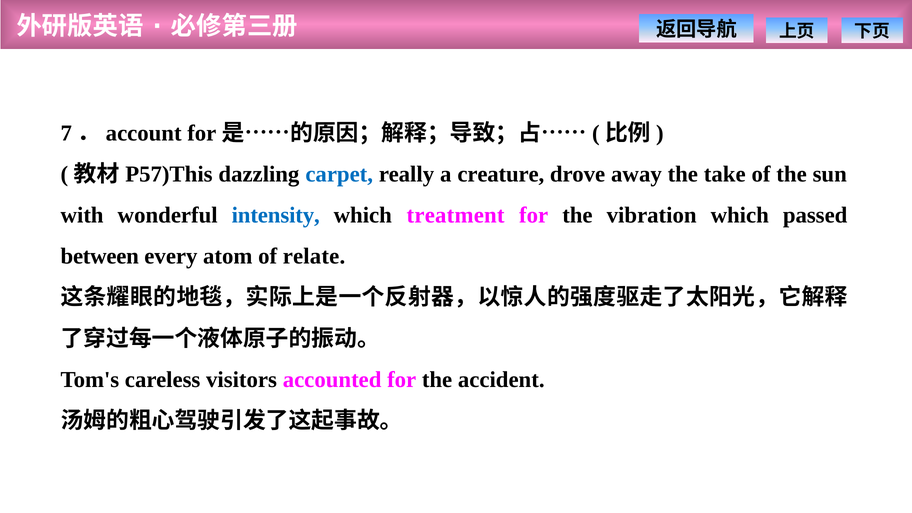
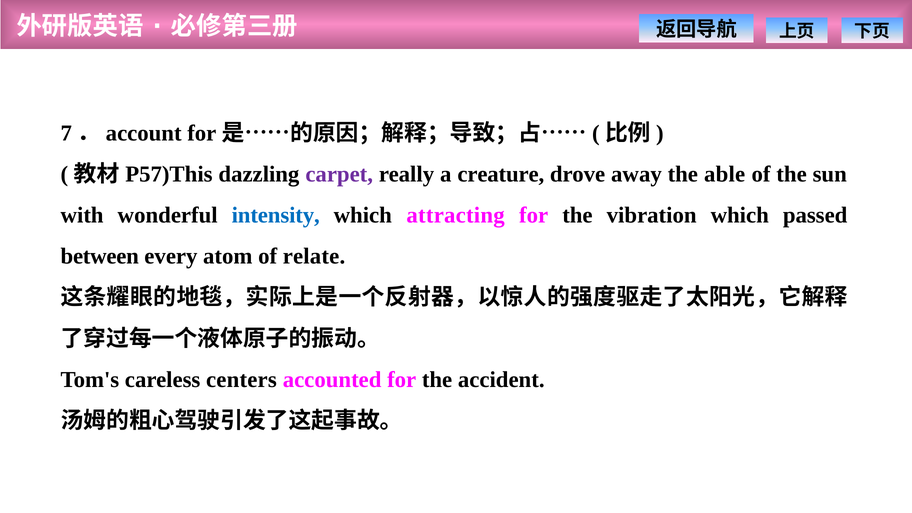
carpet colour: blue -> purple
take: take -> able
treatment: treatment -> attracting
visitors: visitors -> centers
